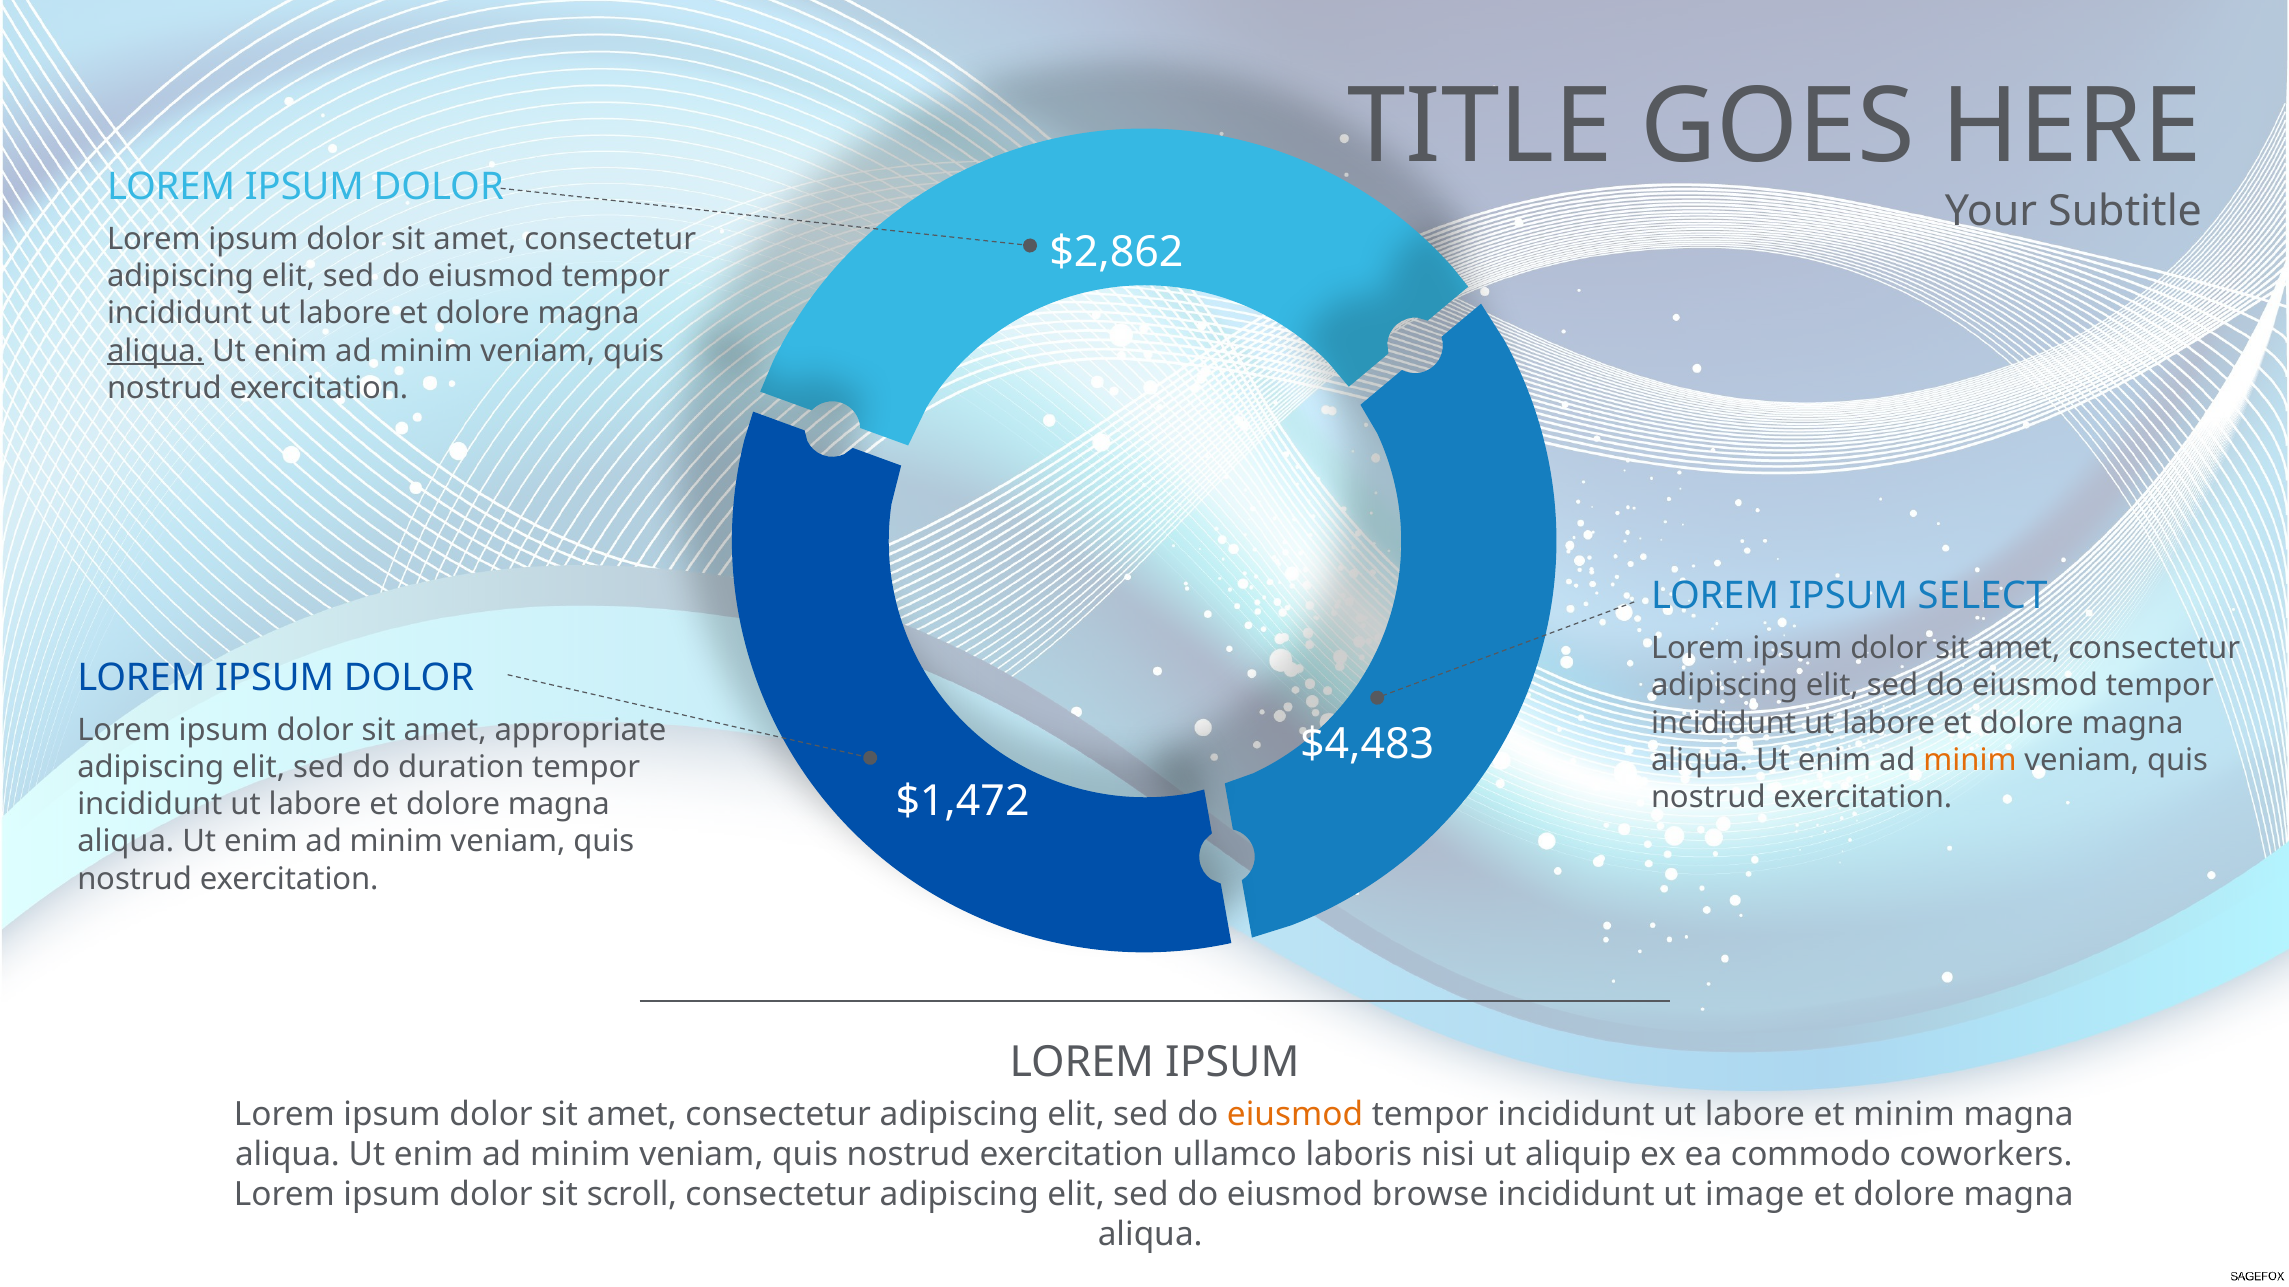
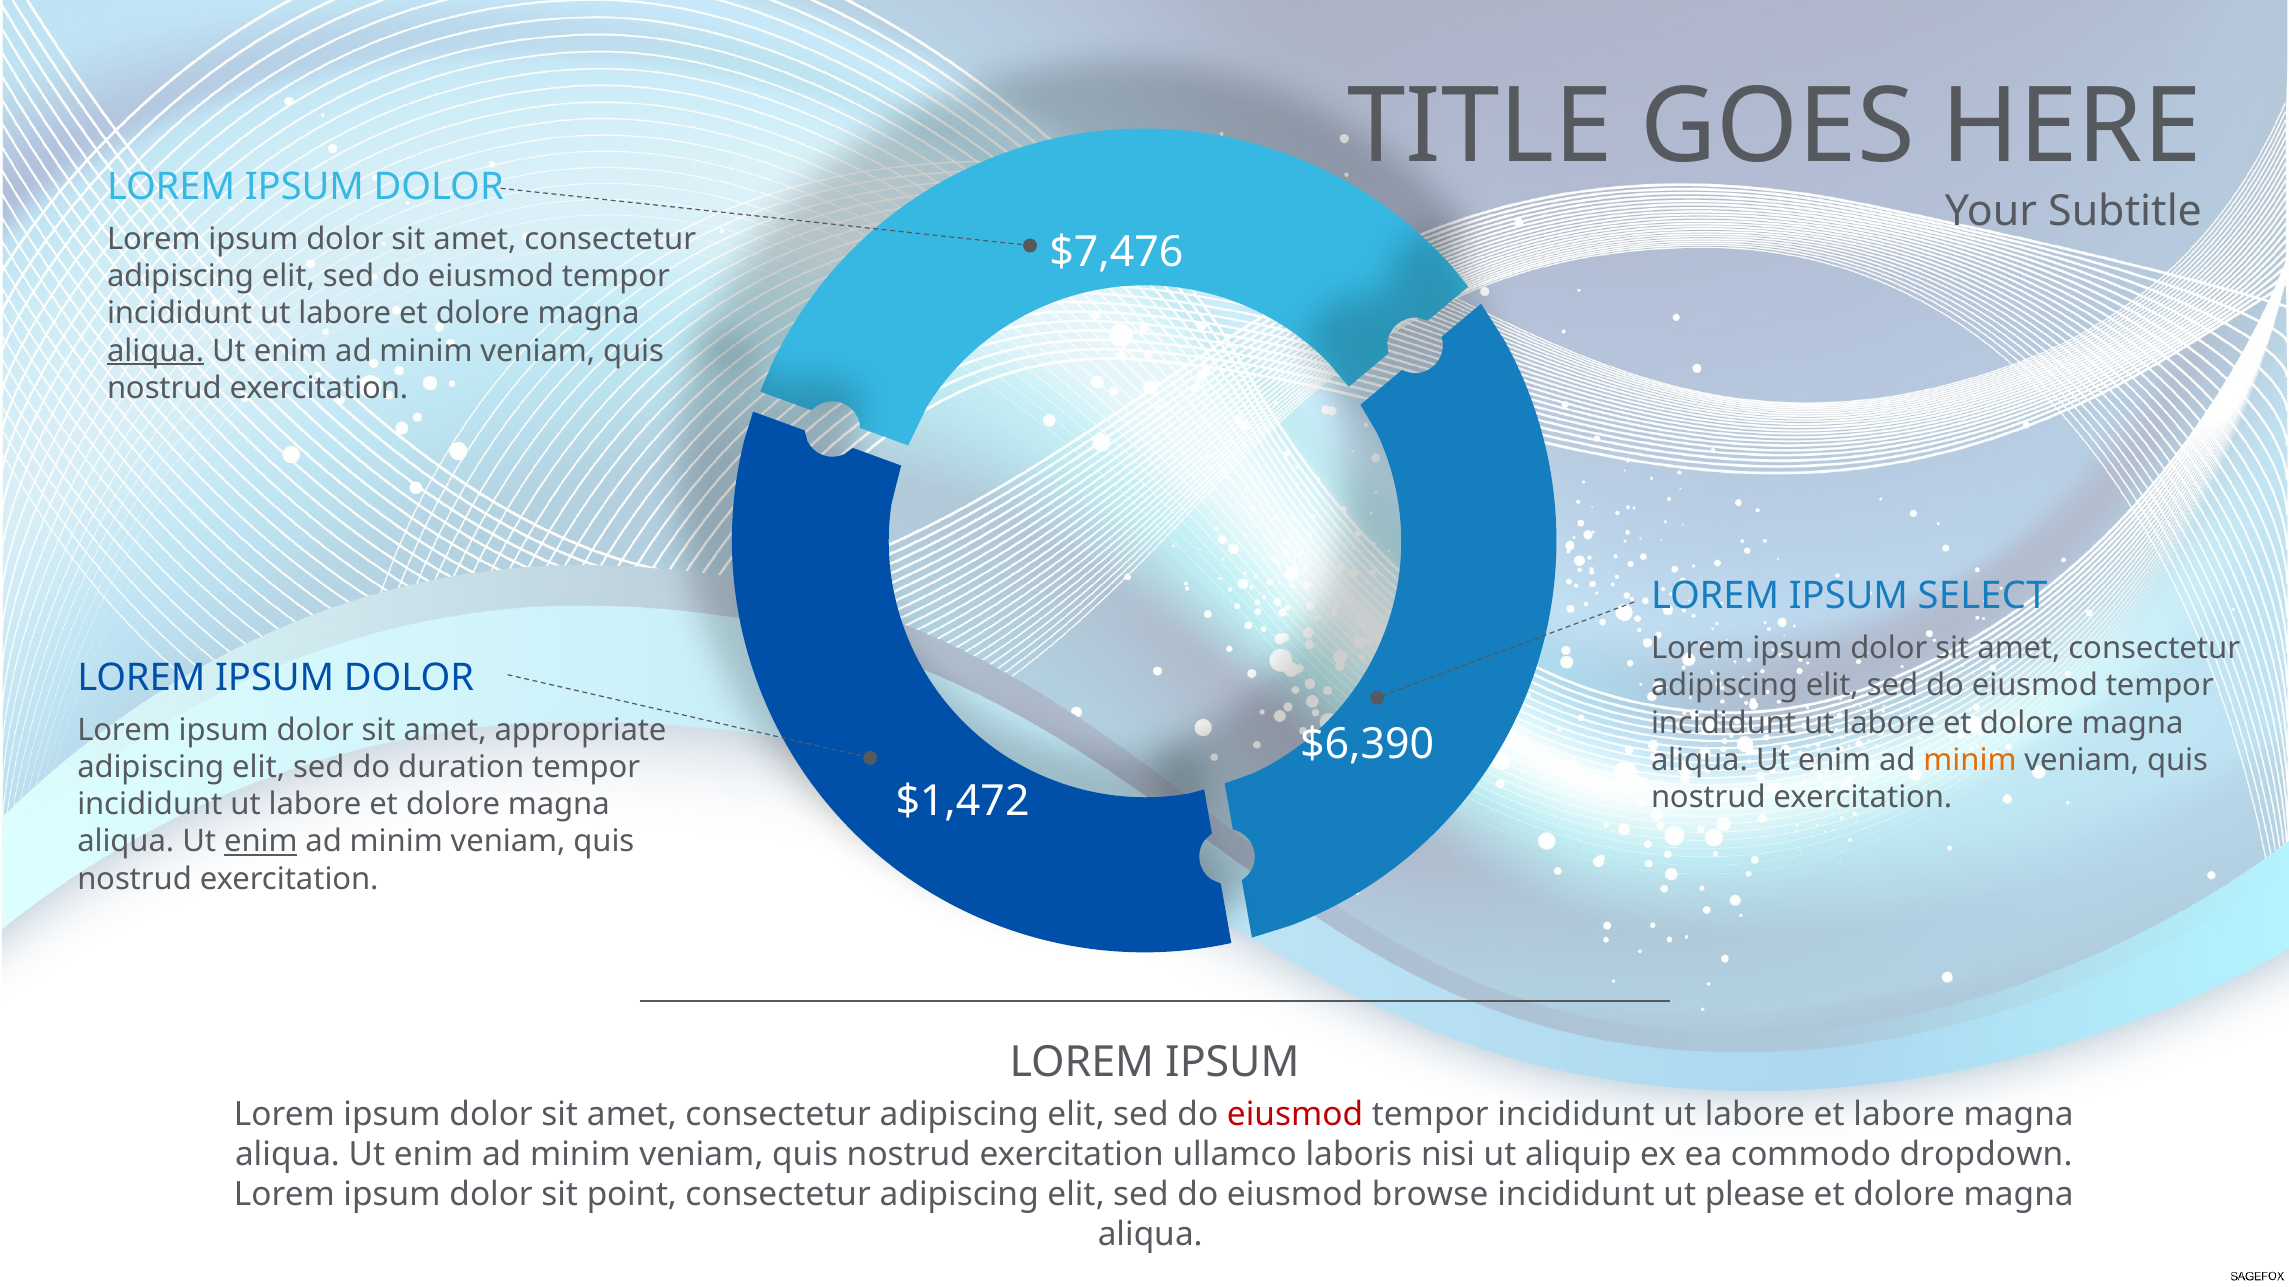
$2,862: $2,862 -> $7,476
$4,483: $4,483 -> $6,390
enim at (261, 842) underline: none -> present
eiusmod at (1295, 1115) colour: orange -> red
et minim: minim -> labore
coworkers: coworkers -> dropdown
scroll: scroll -> point
image: image -> please
